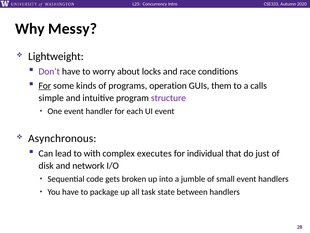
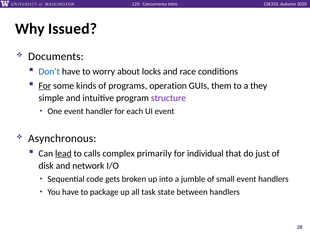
Messy: Messy -> Issued
Lightweight: Lightweight -> Documents
Don’t colour: purple -> blue
calls: calls -> they
lead underline: none -> present
with: with -> calls
executes: executes -> primarily
